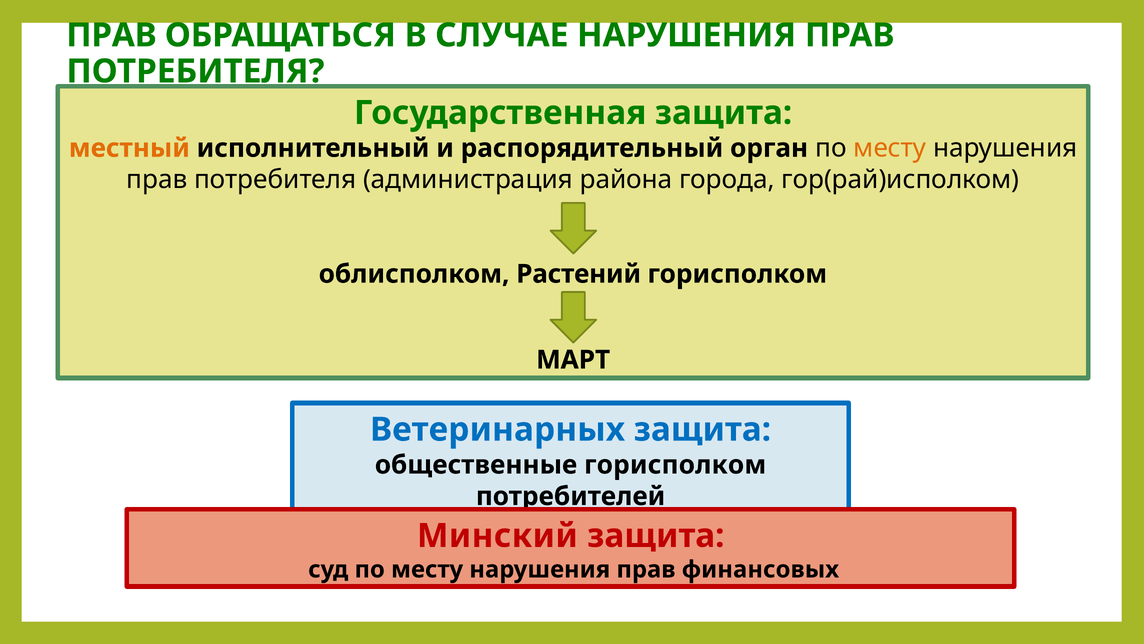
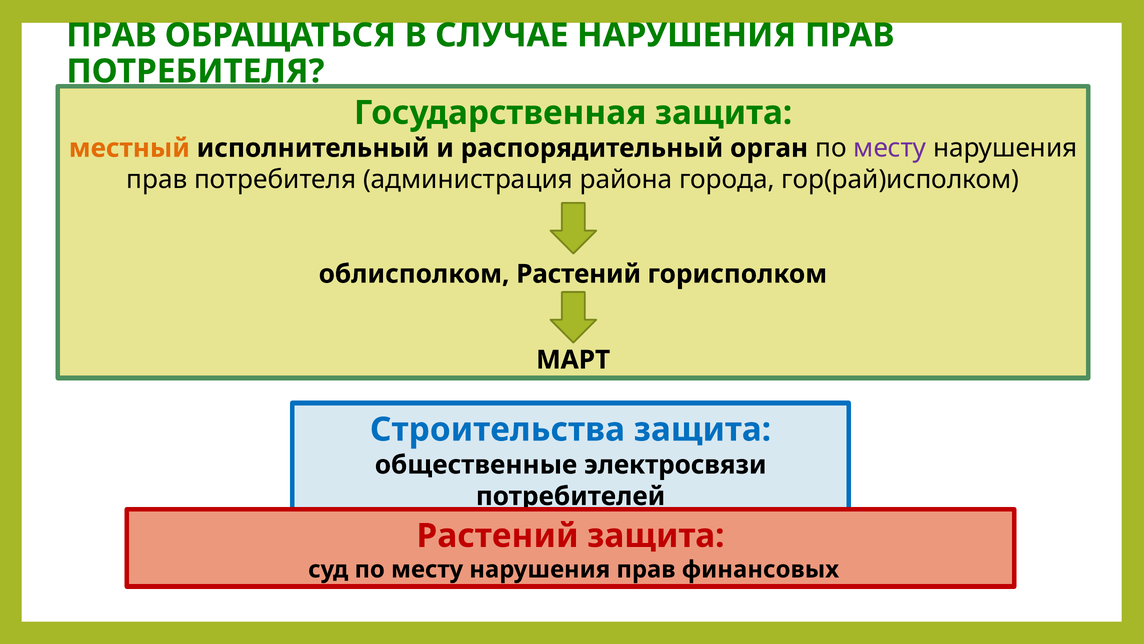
месту at (890, 148) colour: orange -> purple
Ветеринарных: Ветеринарных -> Строительства
общественные горисполком: горисполком -> электросвязи
Минский at (497, 535): Минский -> Растений
